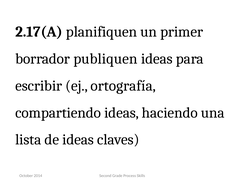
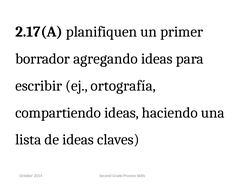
publiquen: publiquen -> agregando
